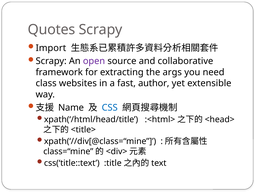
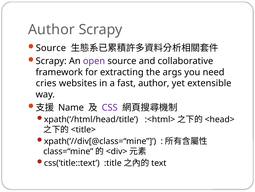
Quotes at (52, 29): Quotes -> Author
Import at (51, 48): Import -> Source
class: class -> cries
CSS colour: blue -> purple
